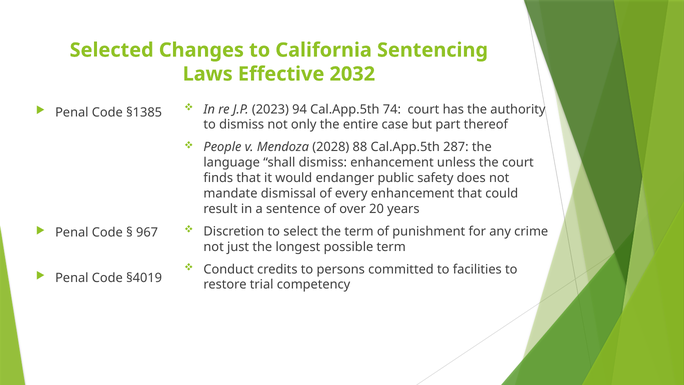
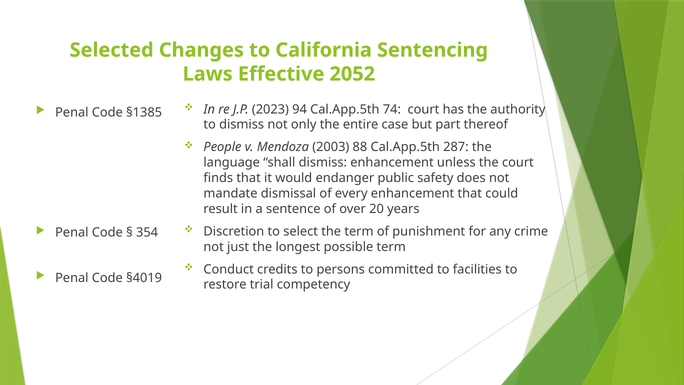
2032: 2032 -> 2052
2028: 2028 -> 2003
967: 967 -> 354
